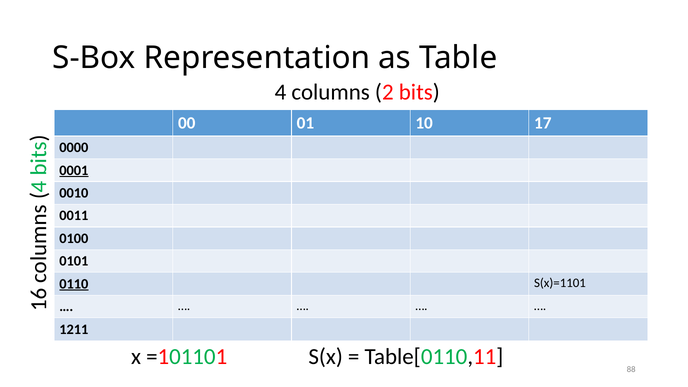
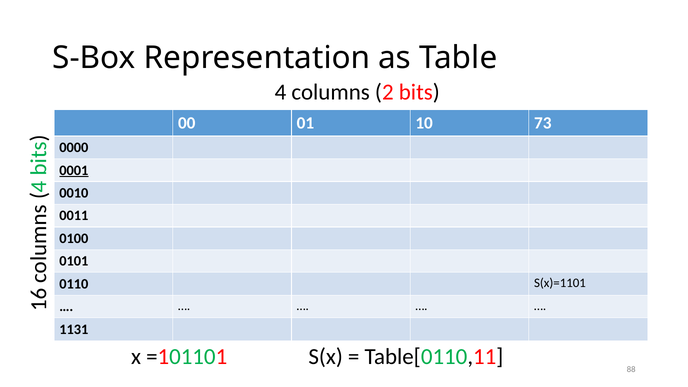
17: 17 -> 73
0110 underline: present -> none
1211: 1211 -> 1131
